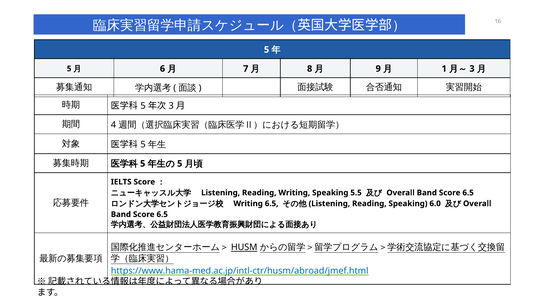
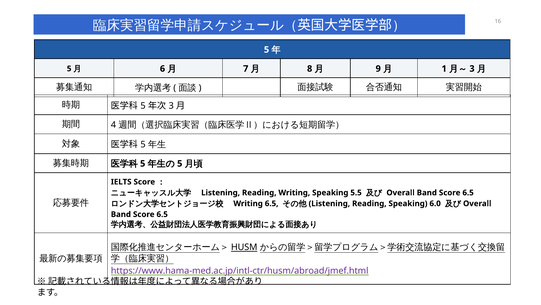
https://www.hama-med.ac.jp/intl-ctr/husm/abroad/jmef.html colour: blue -> purple
